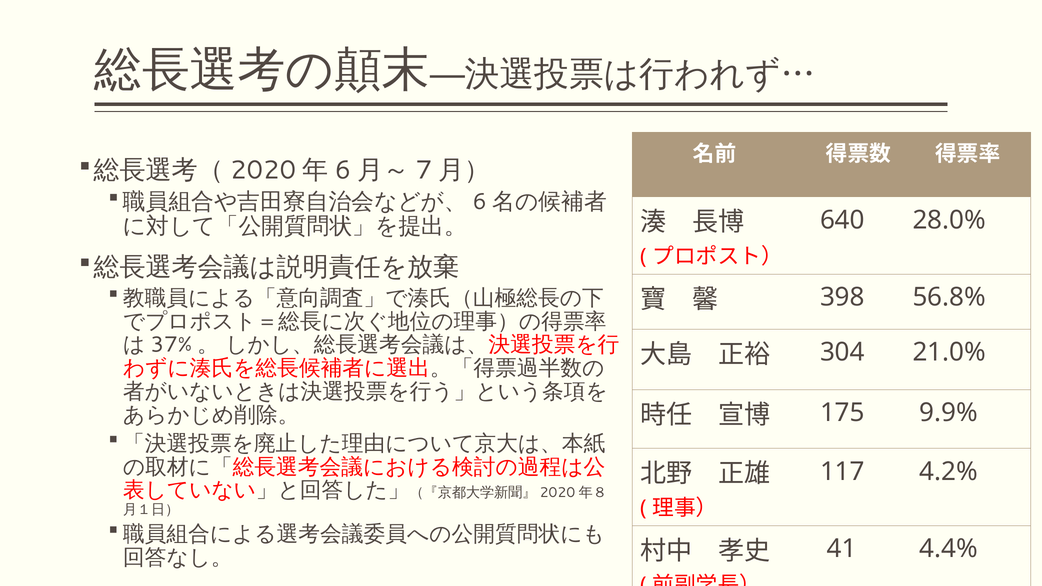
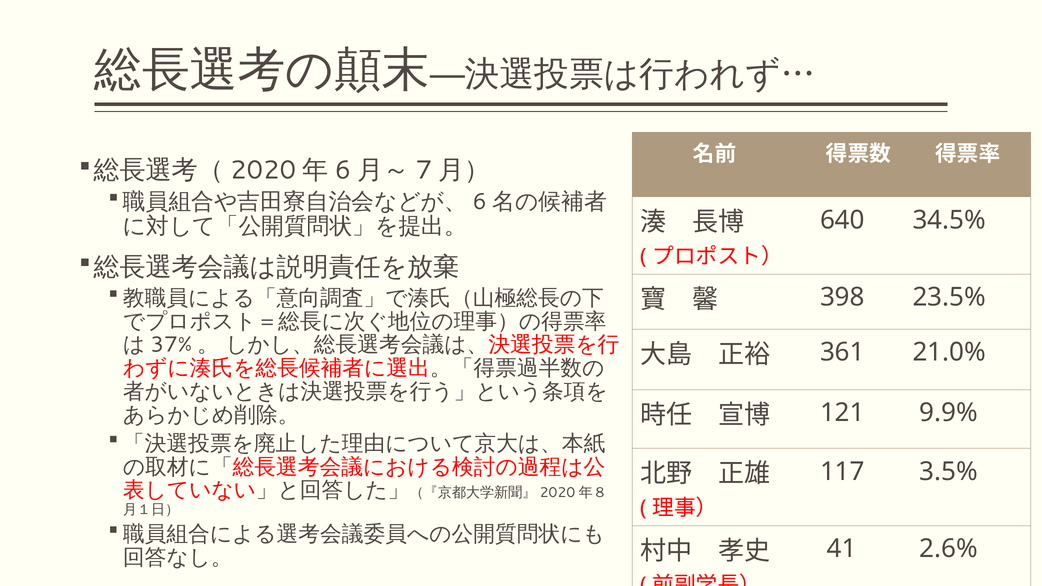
28.0%: 28.0% -> 34.5%
56.8%: 56.8% -> 23.5%
304: 304 -> 361
175: 175 -> 121
4.2%: 4.2% -> 3.5%
4.4%: 4.4% -> 2.6%
